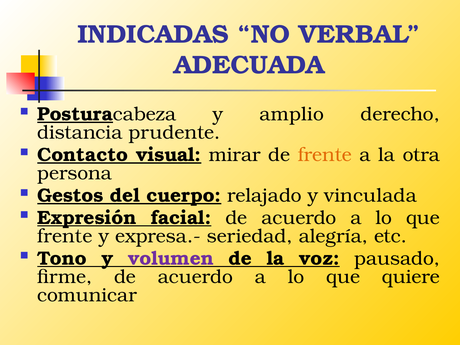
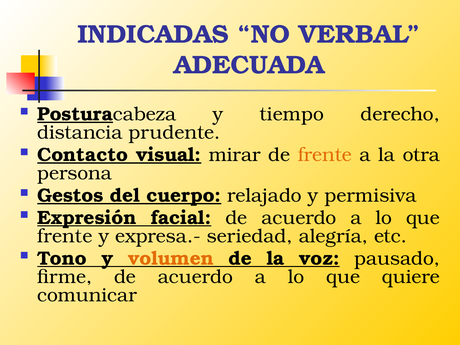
amplio: amplio -> tiempo
vinculada: vinculada -> permisiva
volumen colour: purple -> orange
